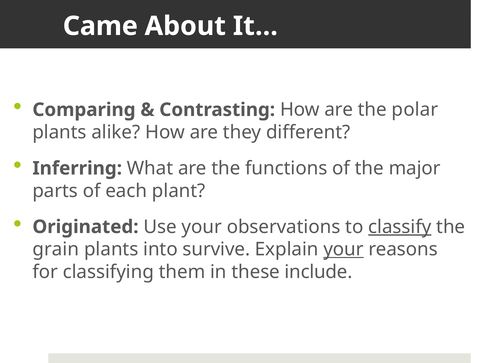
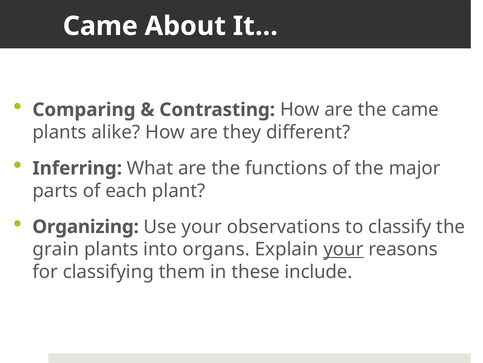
the polar: polar -> came
Originated: Originated -> Organizing
classify underline: present -> none
survive: survive -> organs
